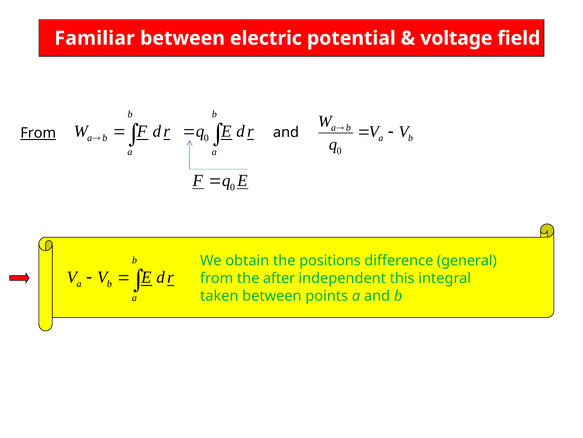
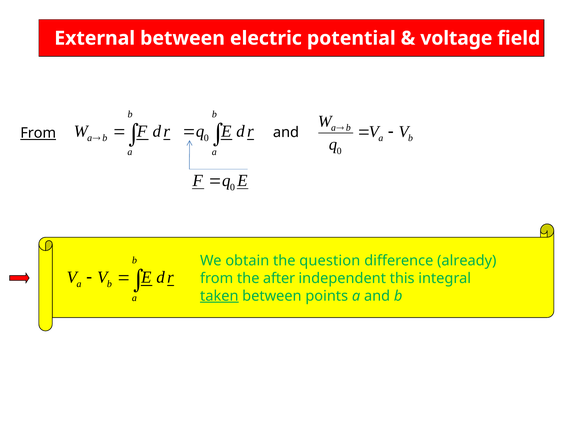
Familiar: Familiar -> External
positions: positions -> question
general: general -> already
taken underline: none -> present
